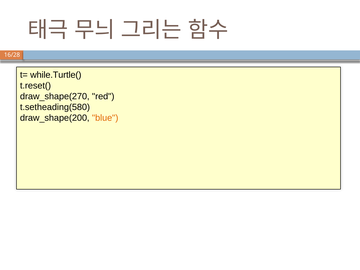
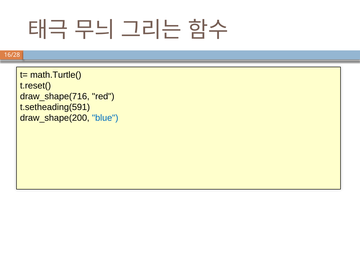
while.Turtle(: while.Turtle( -> math.Turtle(
draw_shape(270: draw_shape(270 -> draw_shape(716
t.setheading(580: t.setheading(580 -> t.setheading(591
blue colour: orange -> blue
